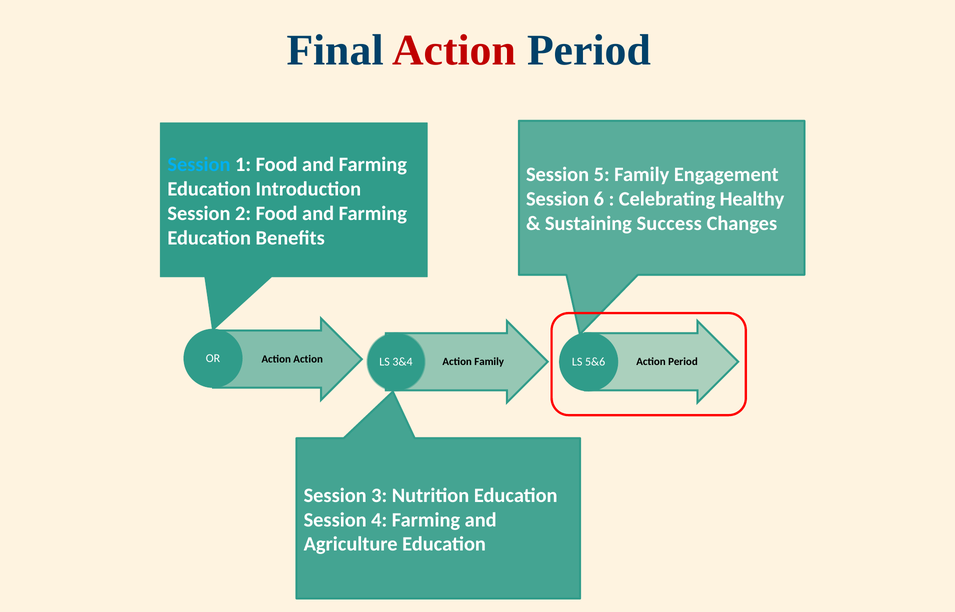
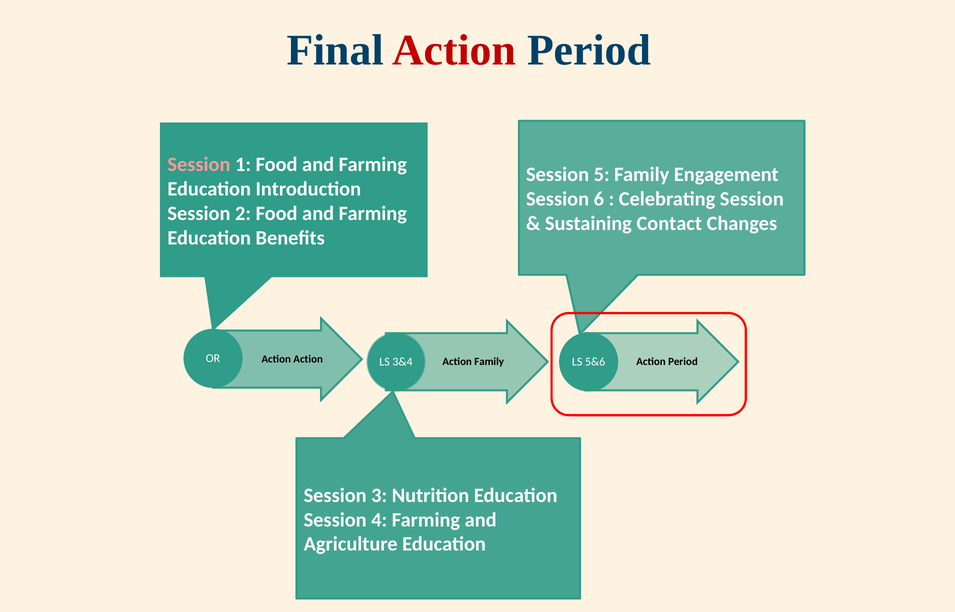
Session at (199, 164) colour: light blue -> pink
Celebrating Healthy: Healthy -> Session
Success: Success -> Contact
